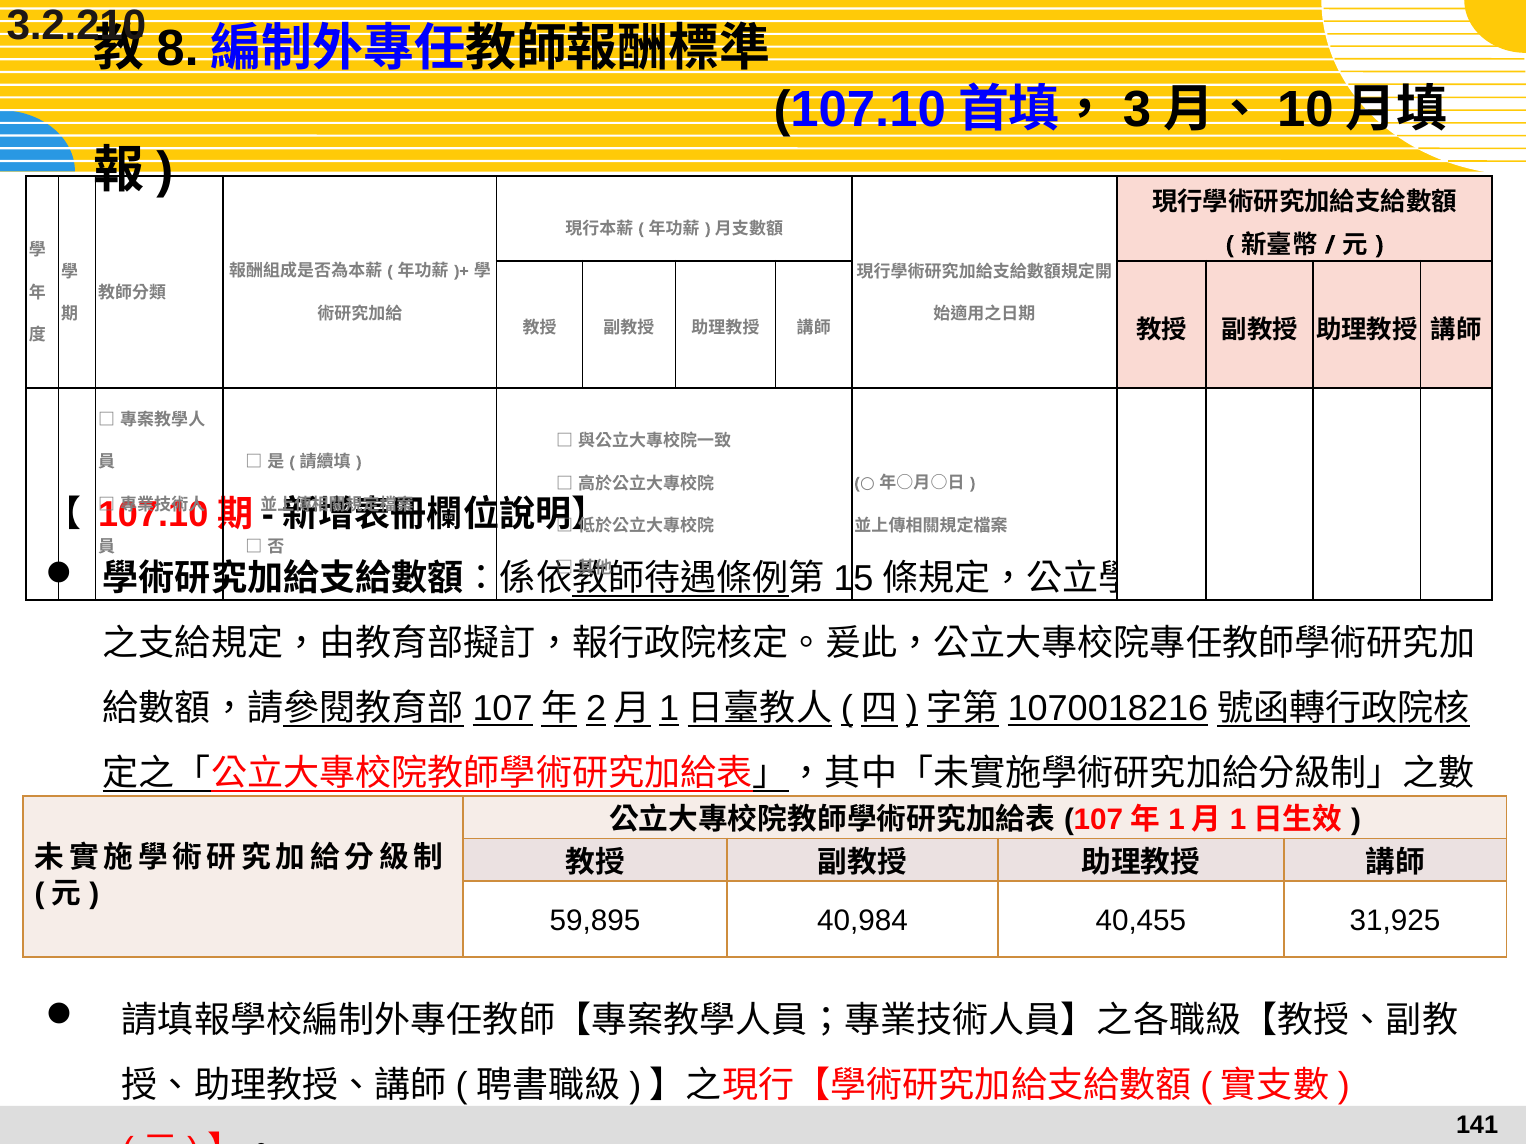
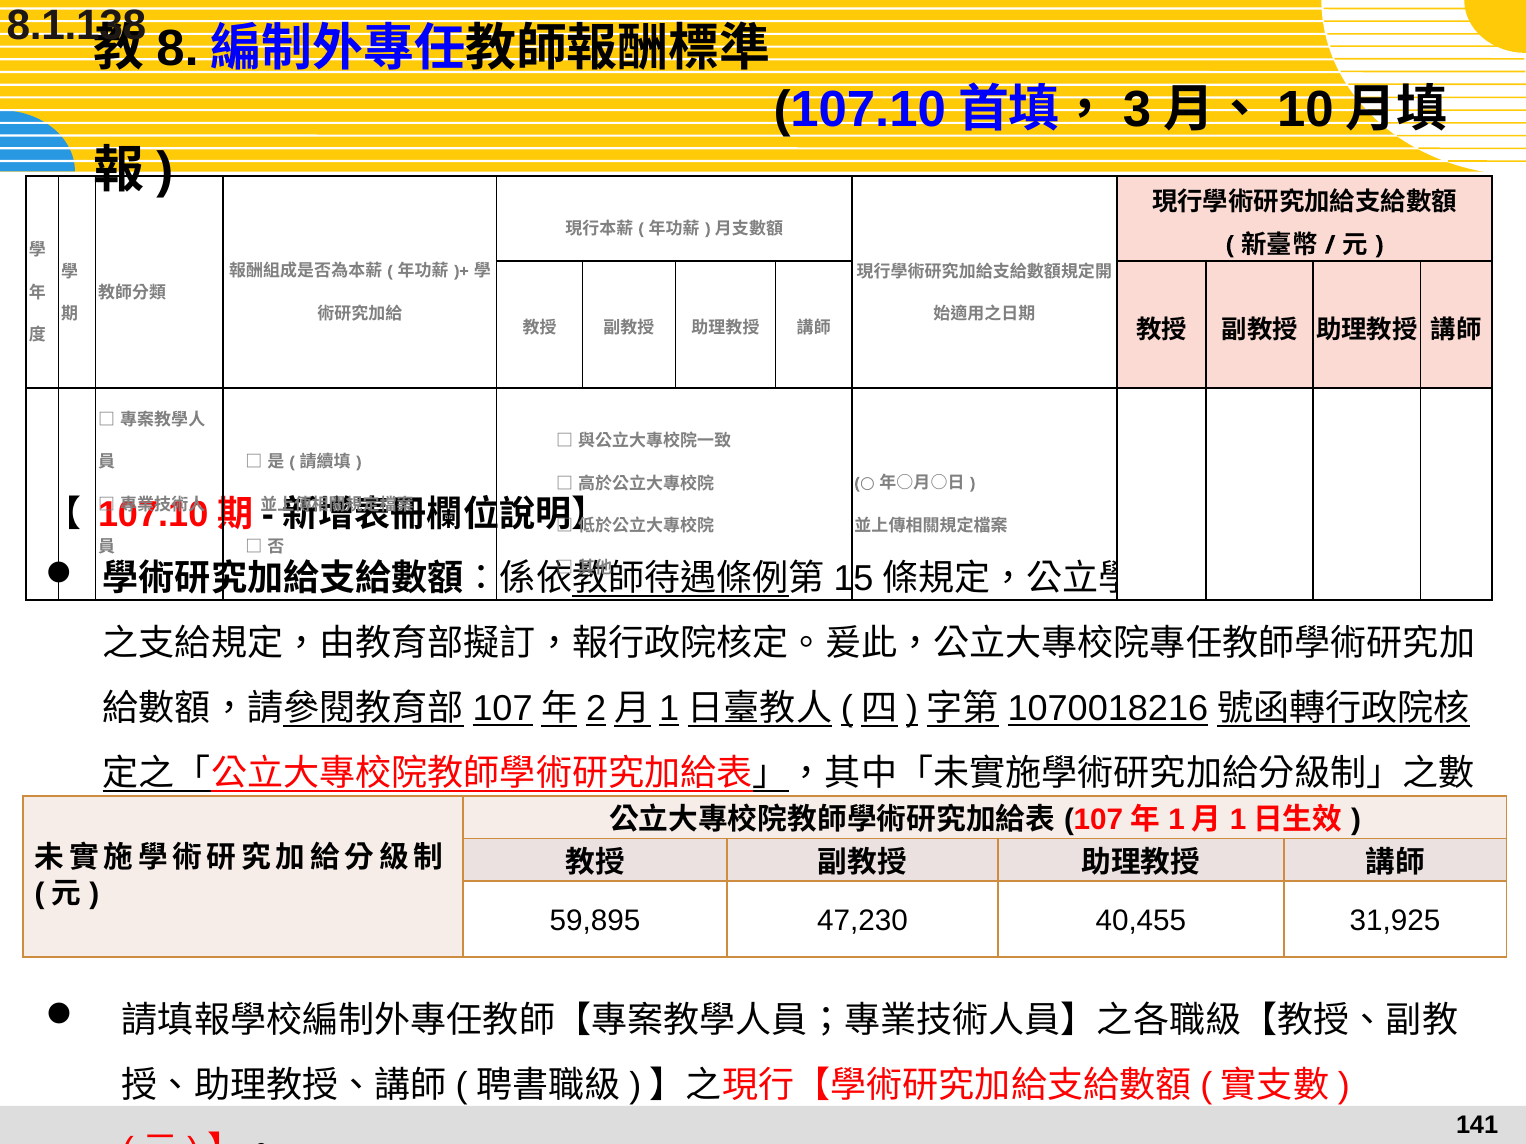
3.2.210: 3.2.210 -> 8.1.138
40,984: 40,984 -> 47,230
